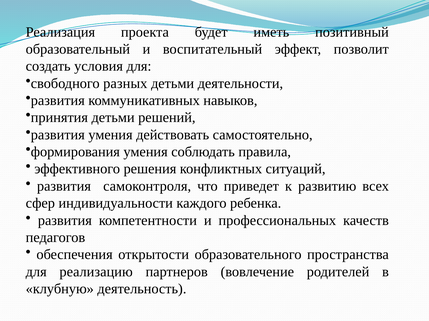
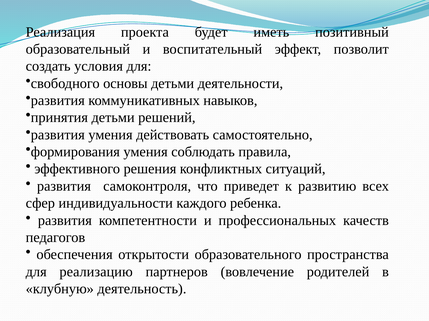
разных: разных -> основы
